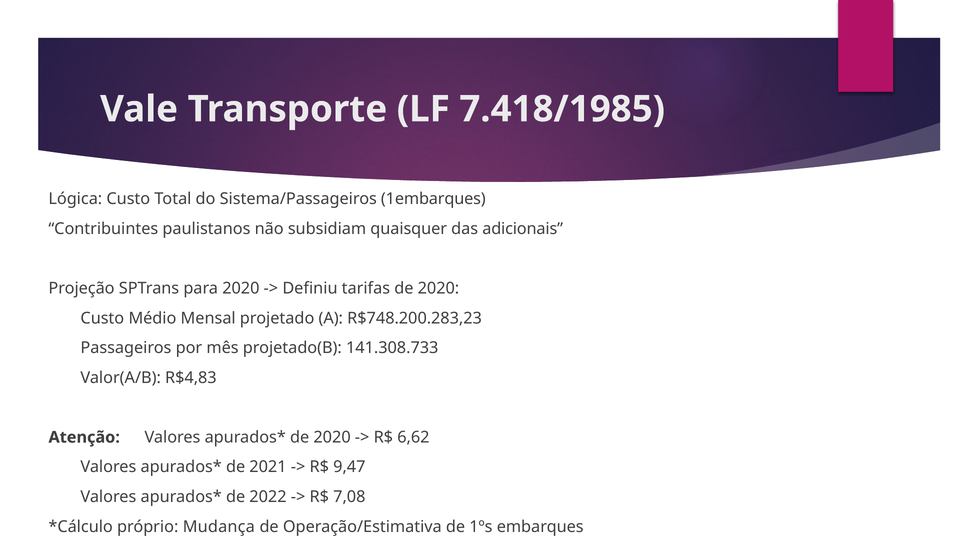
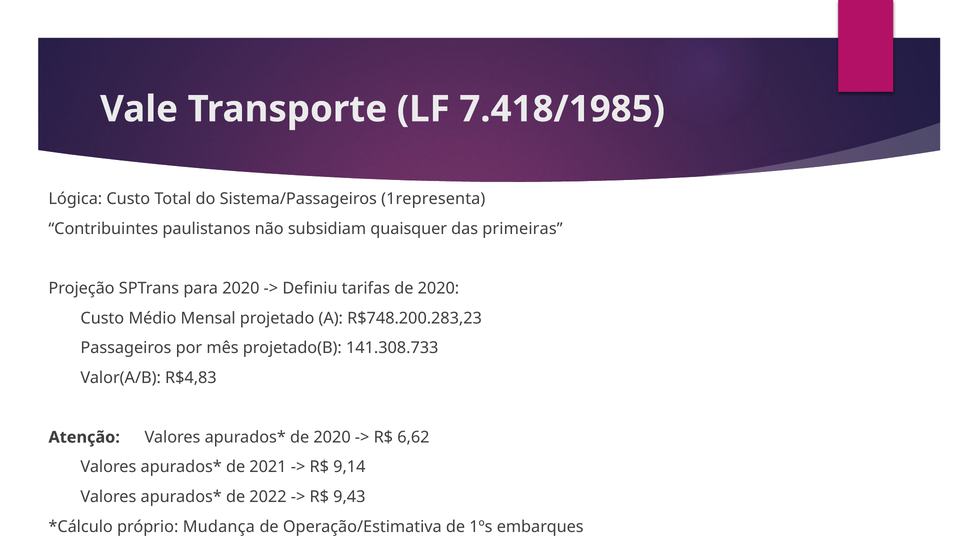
1embarques: 1embarques -> 1representa
adicionais: adicionais -> primeiras
9,47: 9,47 -> 9,14
7,08: 7,08 -> 9,43
